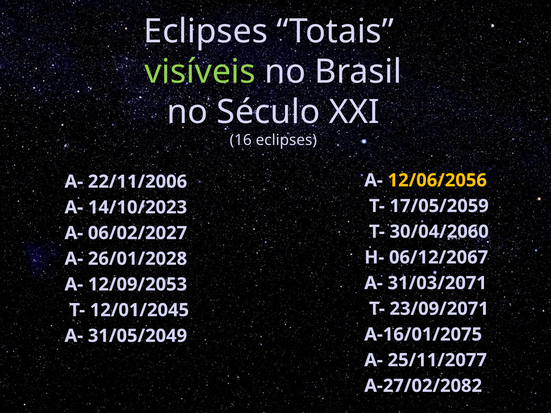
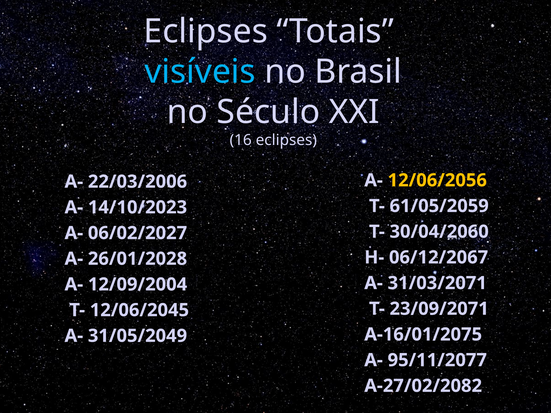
visíveis colour: light green -> light blue
22/11/2006: 22/11/2006 -> 22/03/2006
17/05/2059: 17/05/2059 -> 61/05/2059
12/09/2053: 12/09/2053 -> 12/09/2004
12/01/2045: 12/01/2045 -> 12/06/2045
25/11/2077: 25/11/2077 -> 95/11/2077
